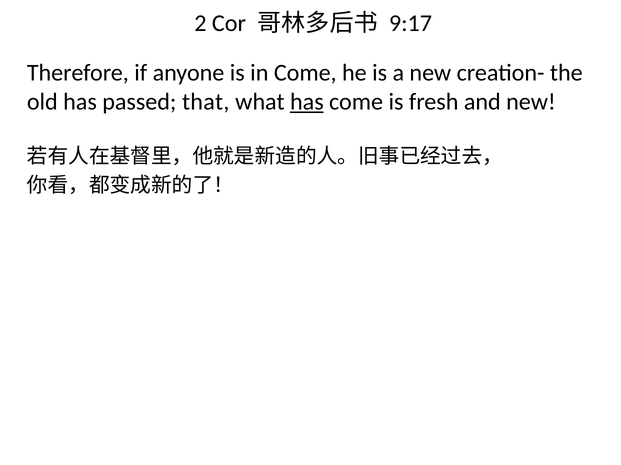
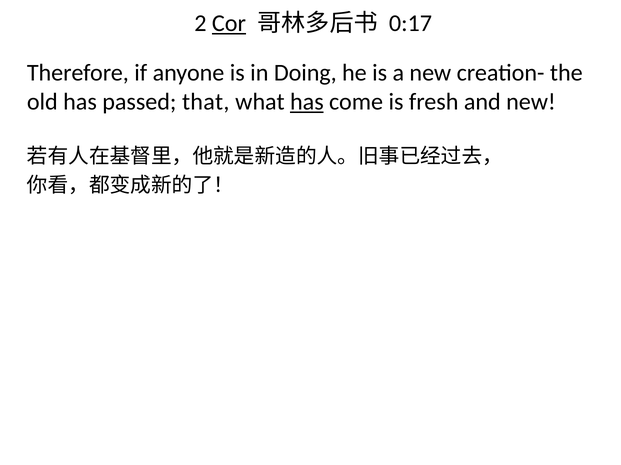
Cor underline: none -> present
9:17: 9:17 -> 0:17
in Come: Come -> Doing
